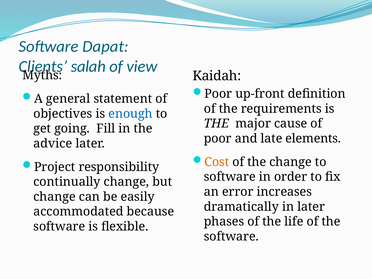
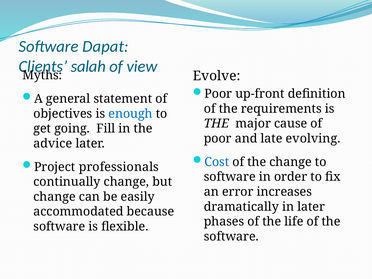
Kaidah: Kaidah -> Evolve
elements: elements -> evolving
Cost colour: orange -> blue
responsibility: responsibility -> professionals
